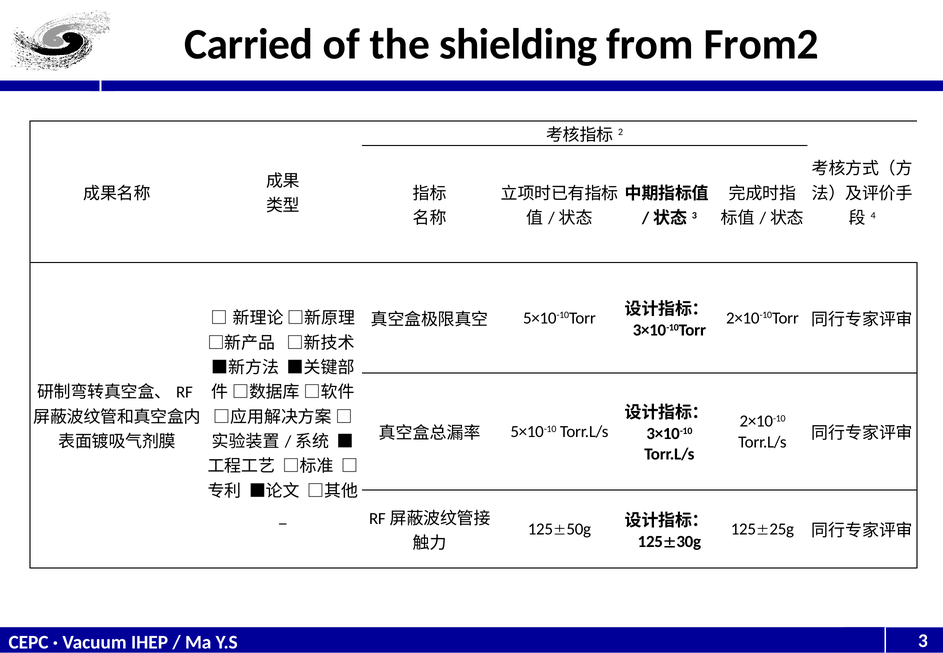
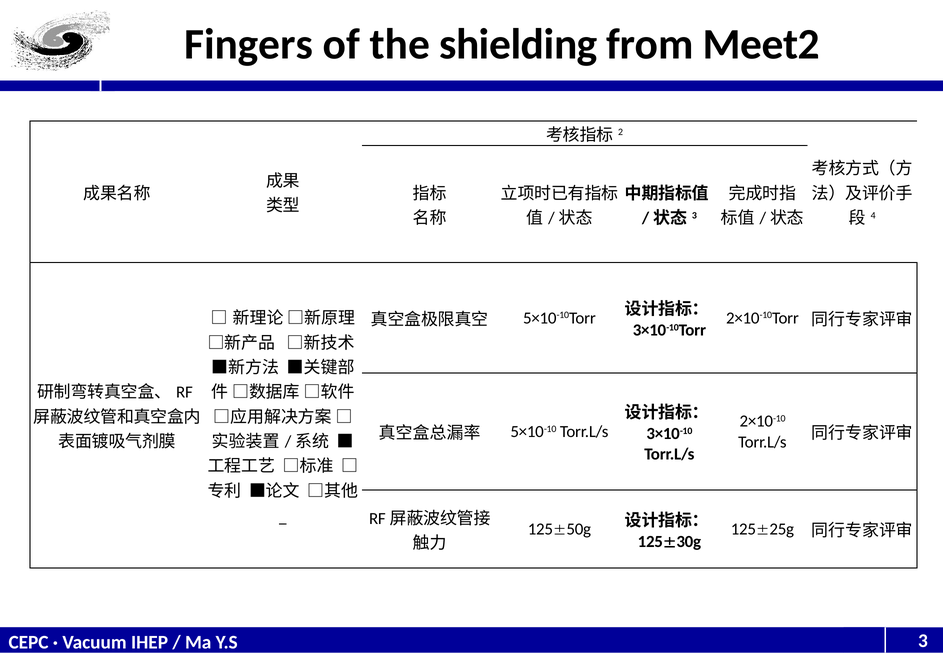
Carried: Carried -> Fingers
From2: From2 -> Meet2
